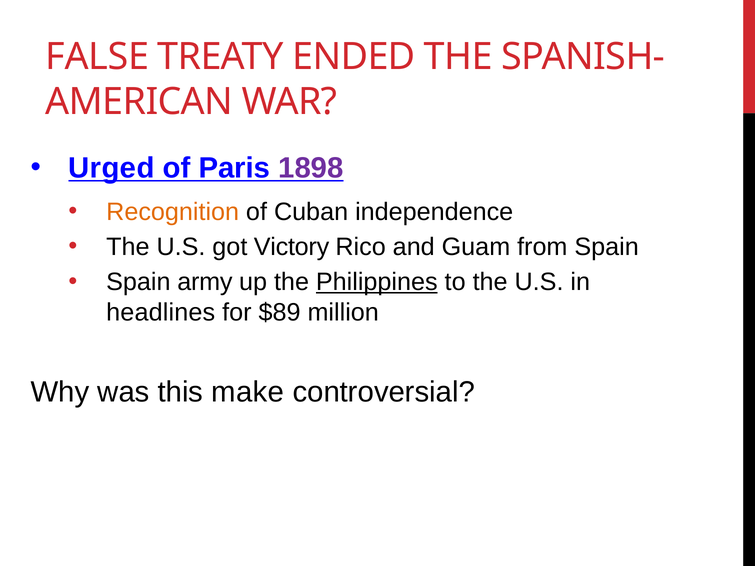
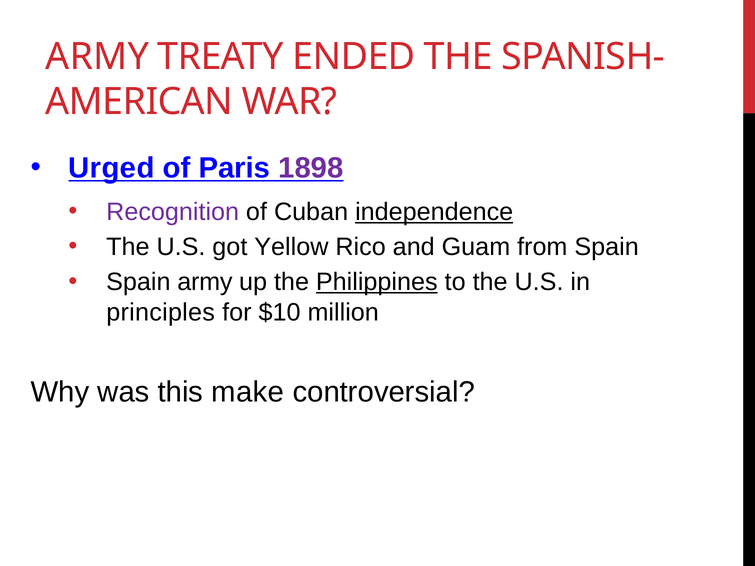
FALSE at (97, 57): FALSE -> ARMY
Recognition colour: orange -> purple
independence underline: none -> present
Victory: Victory -> Yellow
headlines: headlines -> principles
$89: $89 -> $10
